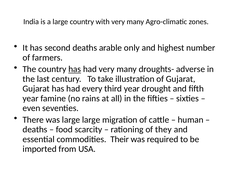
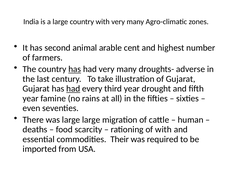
second deaths: deaths -> animal
only: only -> cent
had at (73, 89) underline: none -> present
of they: they -> with
